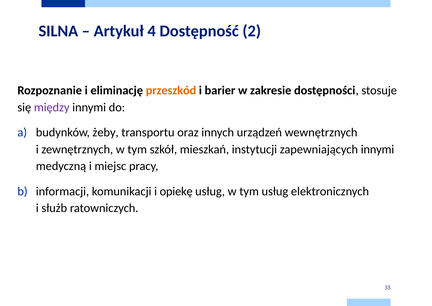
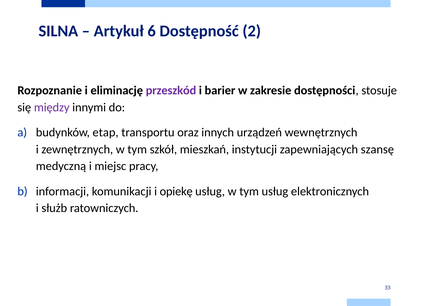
4: 4 -> 6
przeszkód colour: orange -> purple
żeby: żeby -> etap
zapewniających innymi: innymi -> szansę
